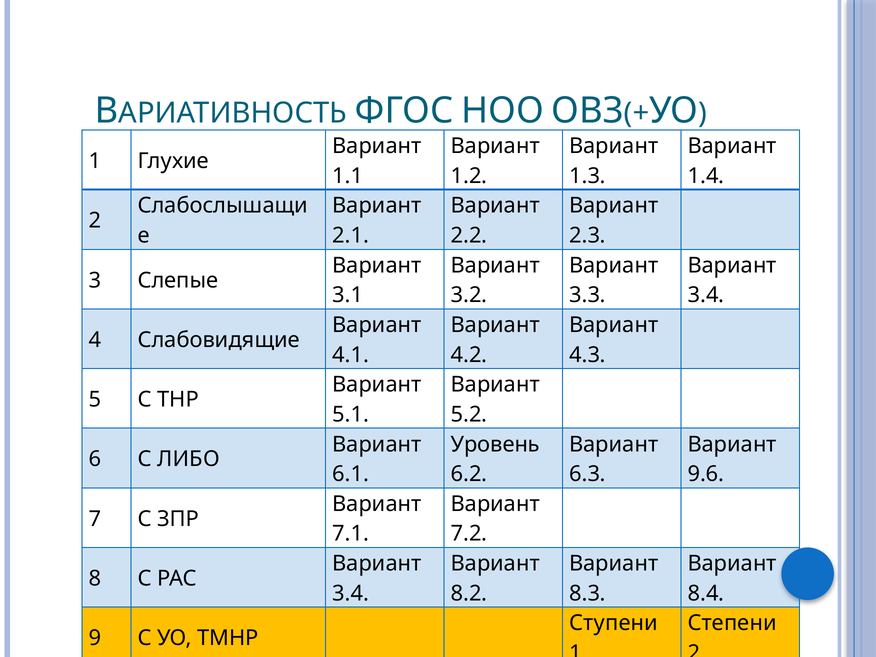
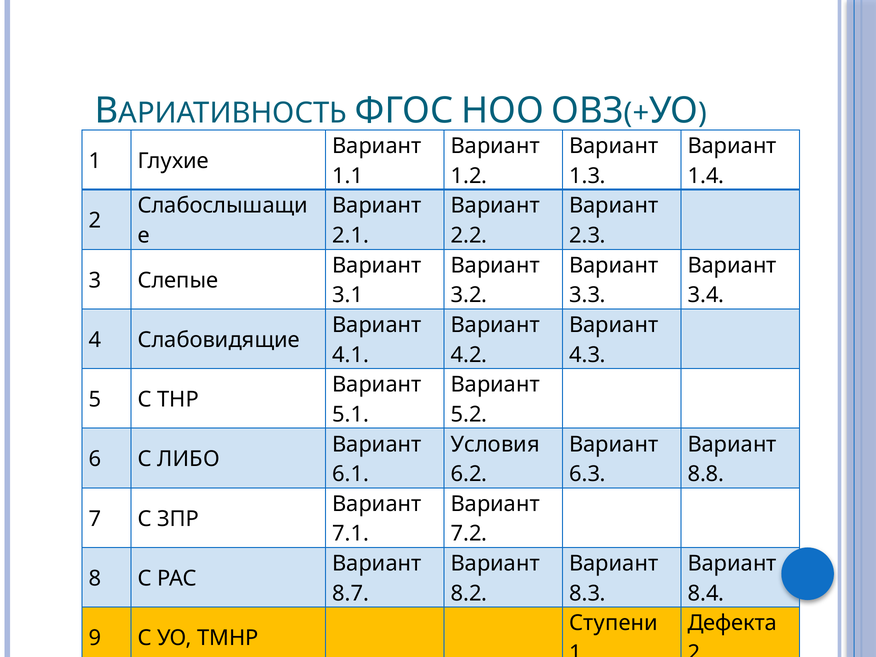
Уровень: Уровень -> Условия
9.6: 9.6 -> 8.8
3.4 at (351, 593): 3.4 -> 8.7
Степени: Степени -> Дефекта
